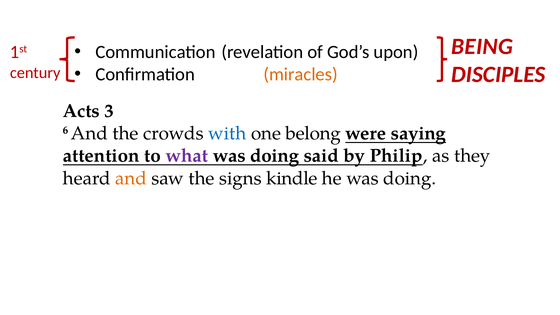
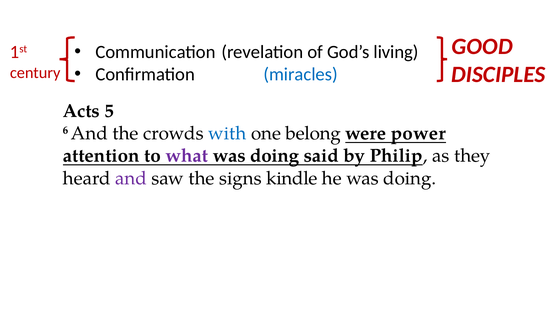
BEING: BEING -> GOOD
upon: upon -> living
miracles colour: orange -> blue
3: 3 -> 5
saying: saying -> power
and at (131, 178) colour: orange -> purple
